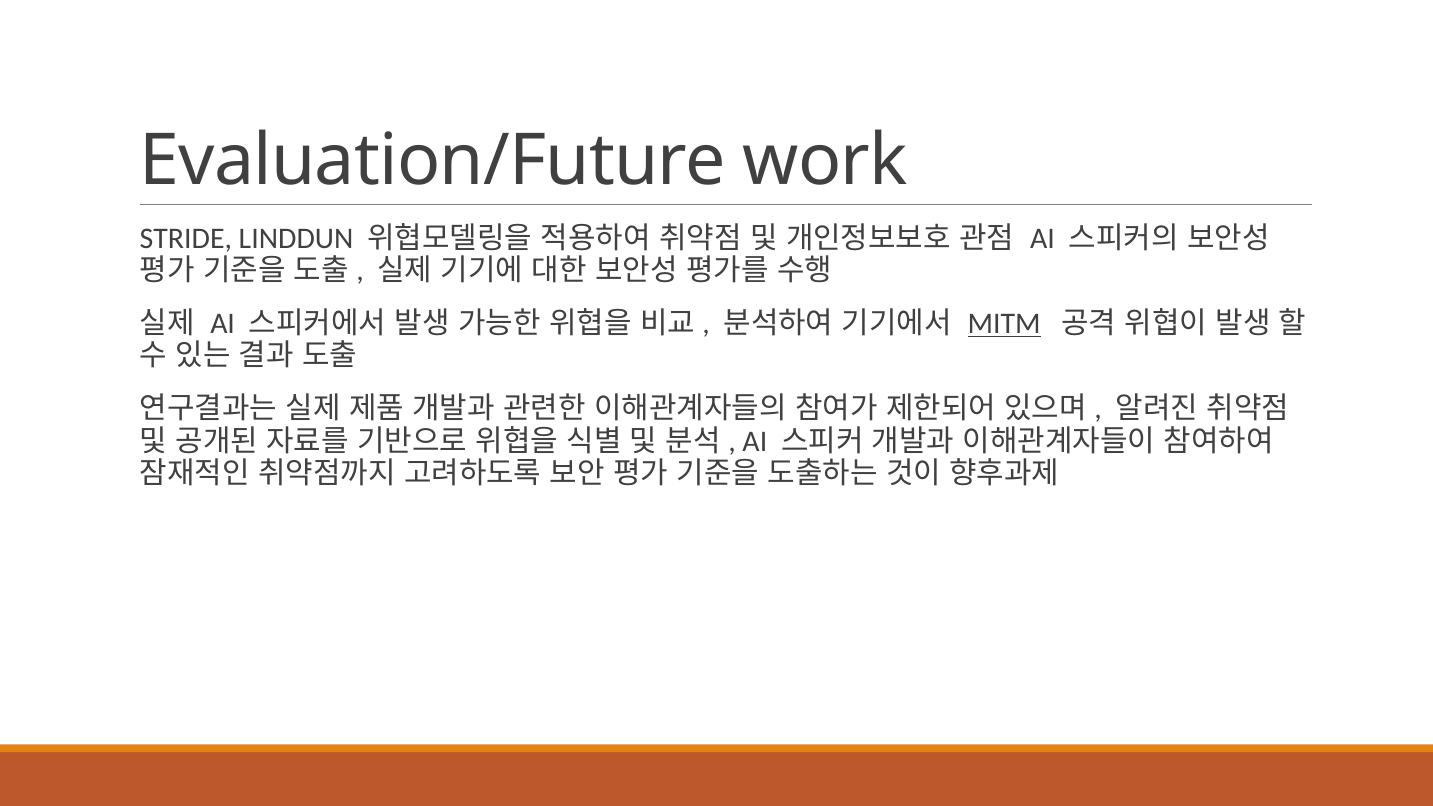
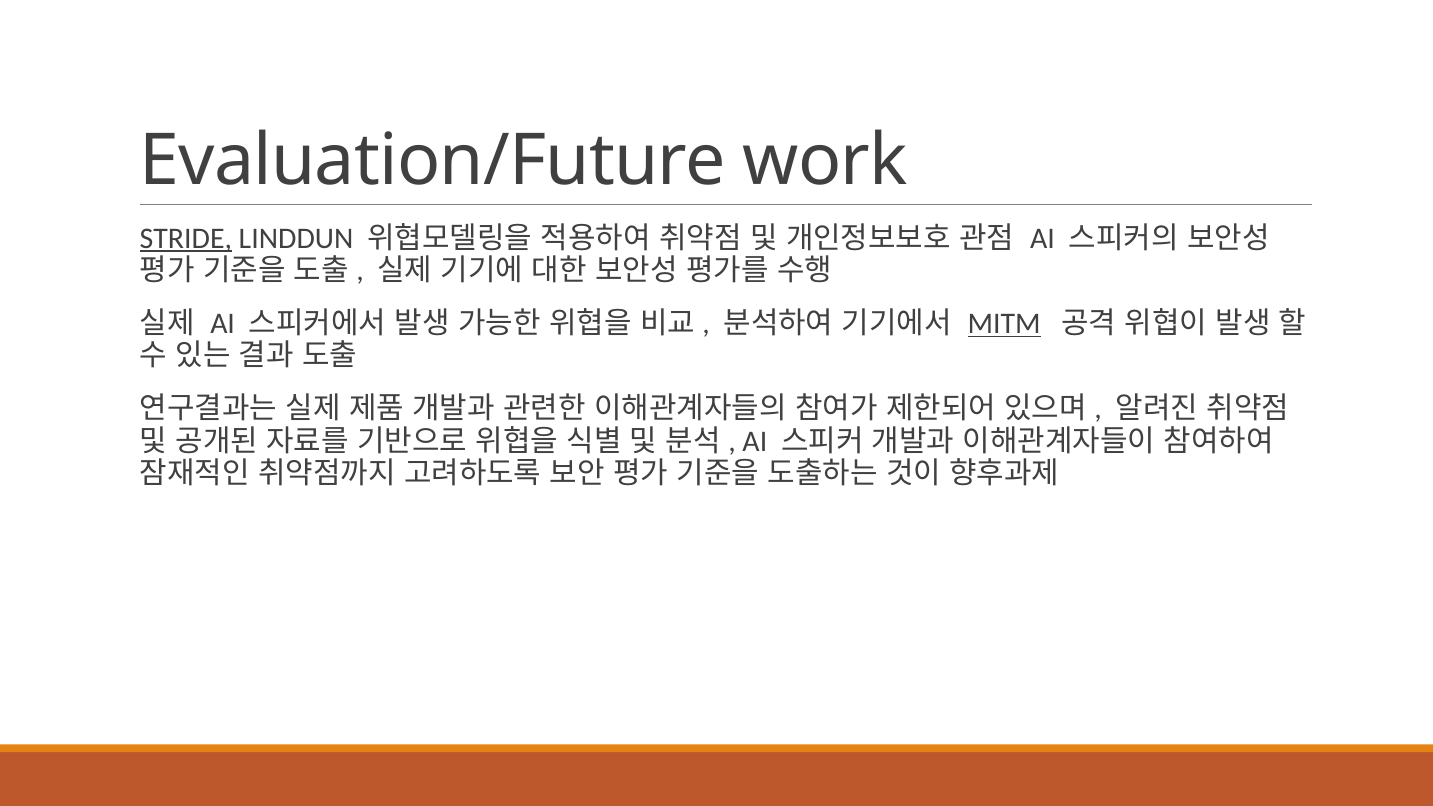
STRIDE underline: none -> present
